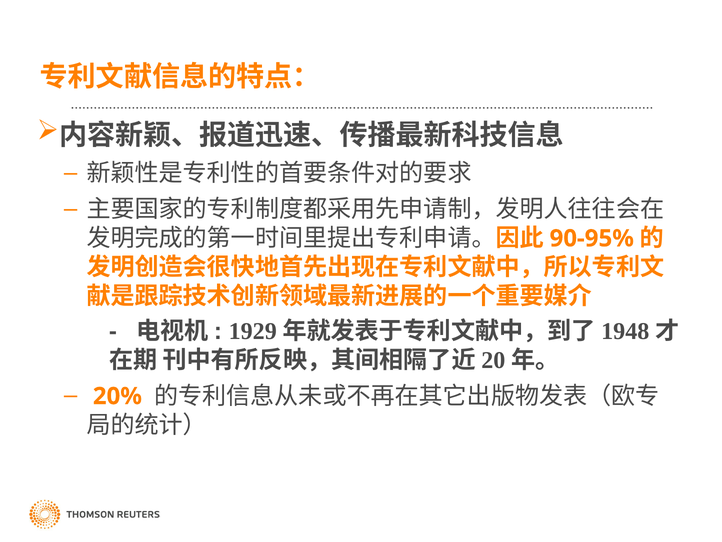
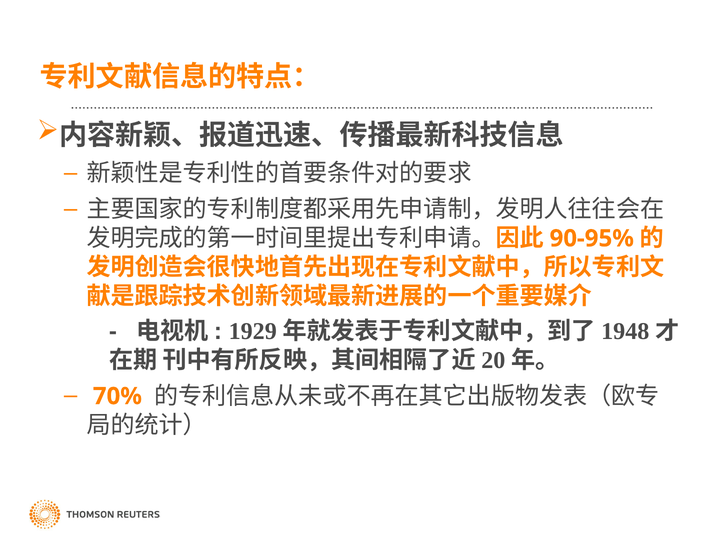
20%: 20% -> 70%
